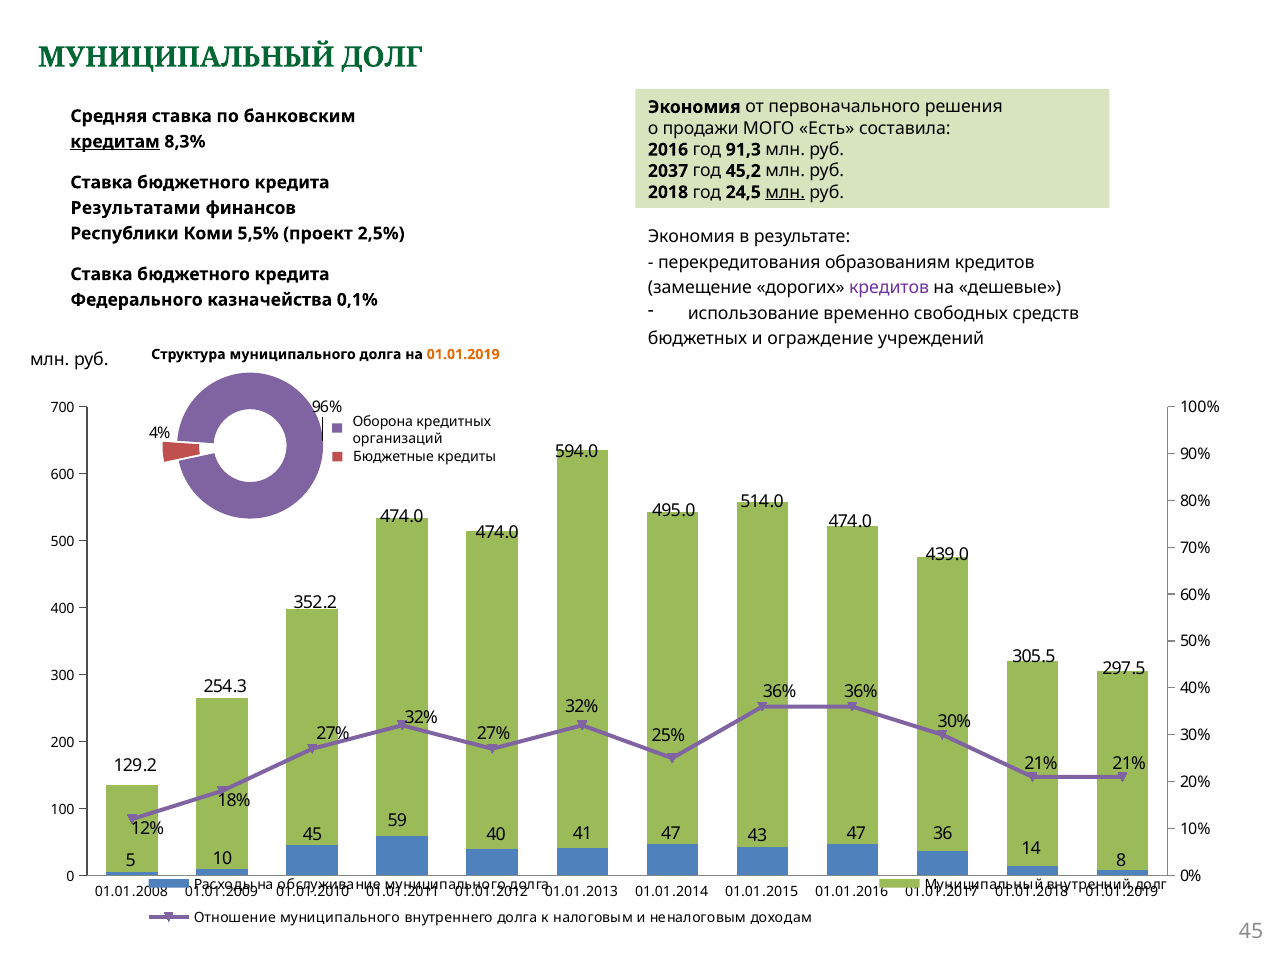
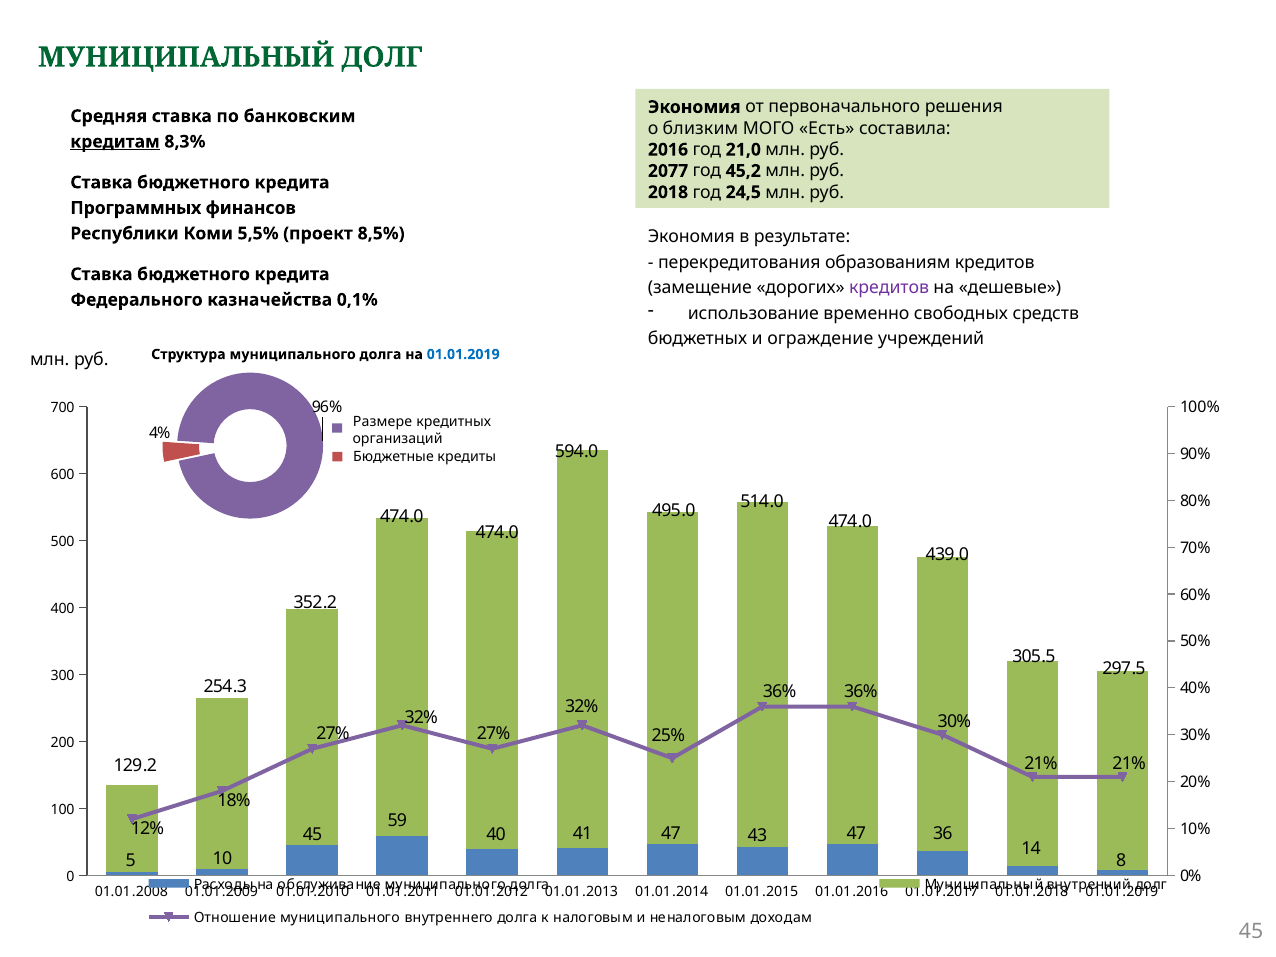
продажи: продажи -> близким
91,3: 91,3 -> 21,0
2037: 2037 -> 2077
млн at (785, 192) underline: present -> none
Результатами: Результатами -> Программных
2,5%: 2,5% -> 8,5%
01.01.2019 at (463, 354) colour: orange -> blue
Оборона: Оборона -> Размере
